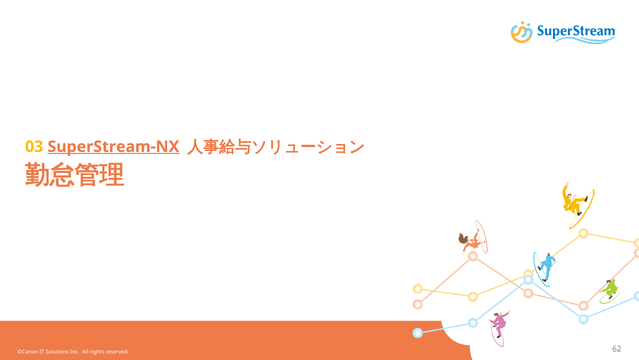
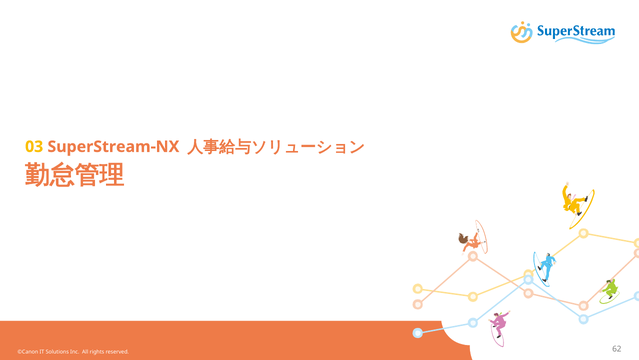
SuperStream-NX underline: present -> none
